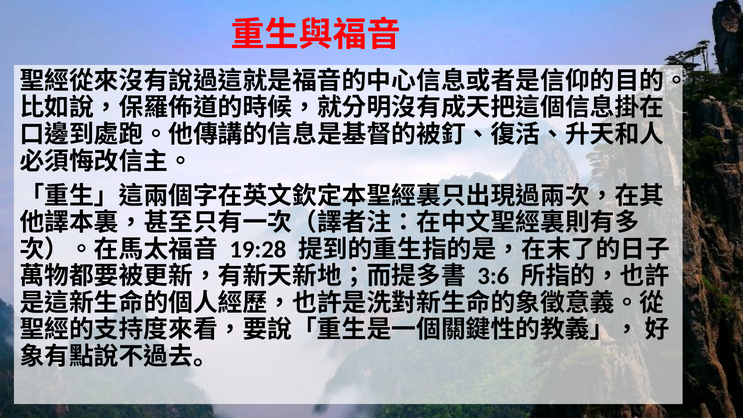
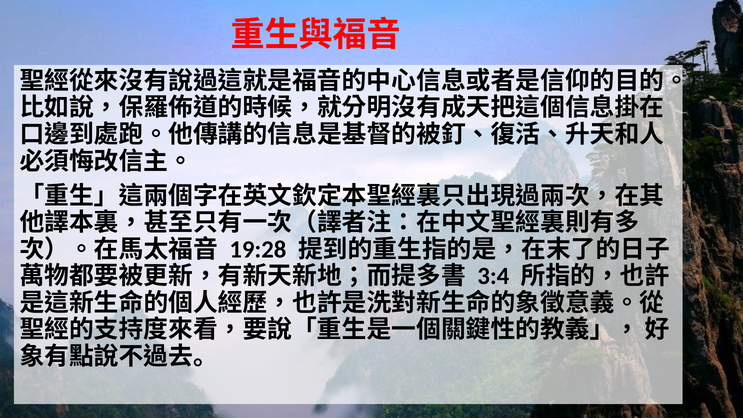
3:6: 3:6 -> 3:4
